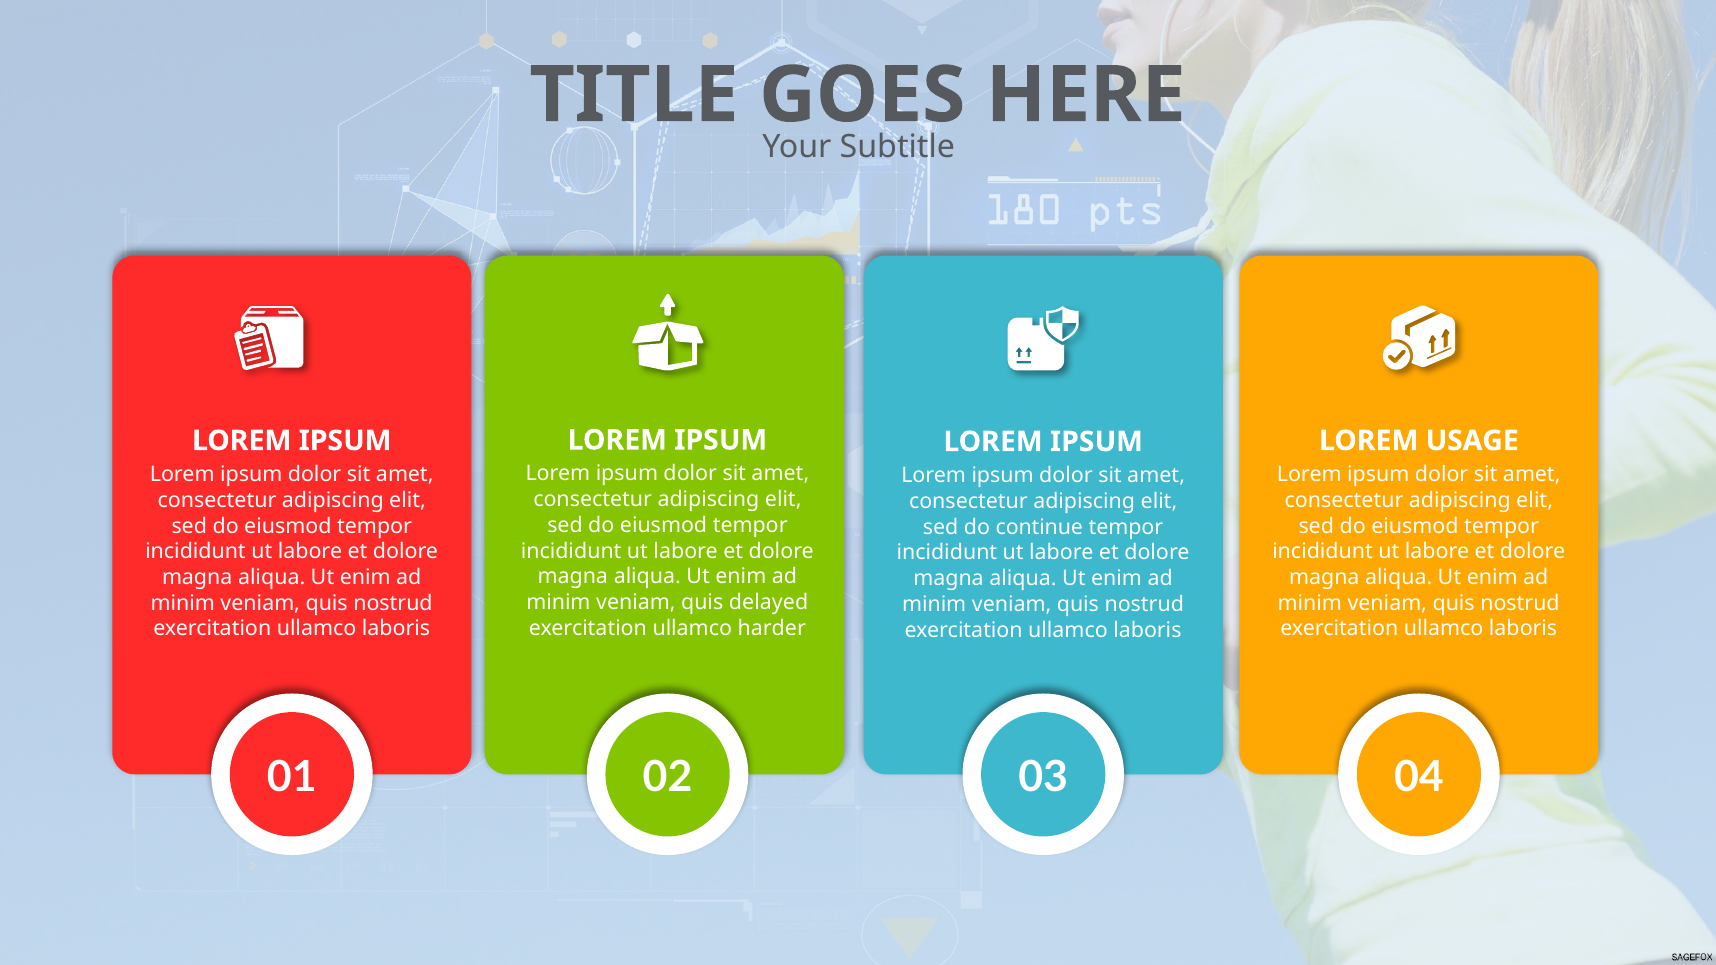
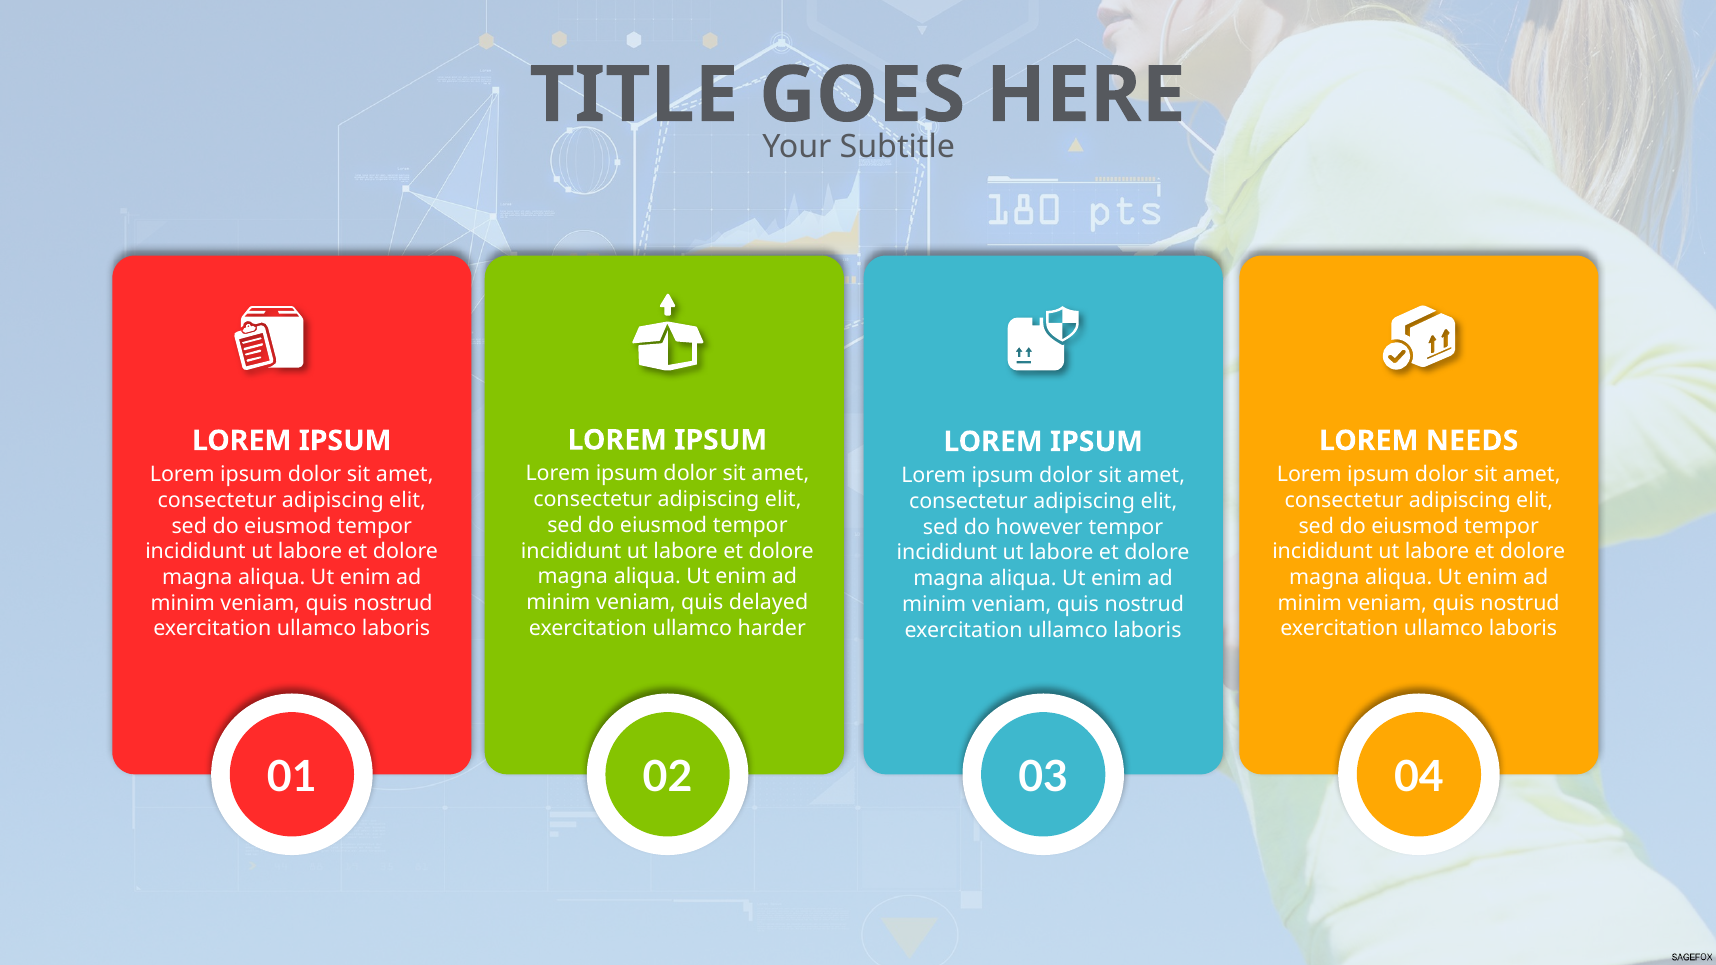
USAGE: USAGE -> NEEDS
continue: continue -> however
